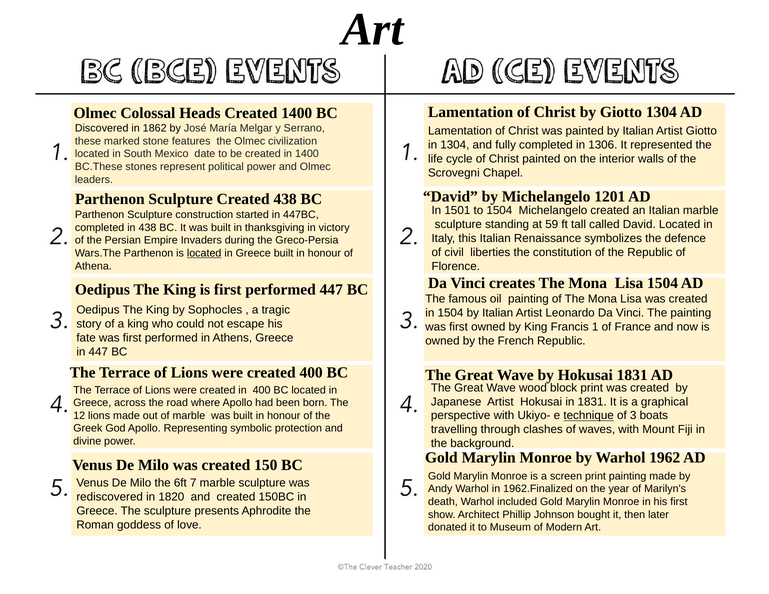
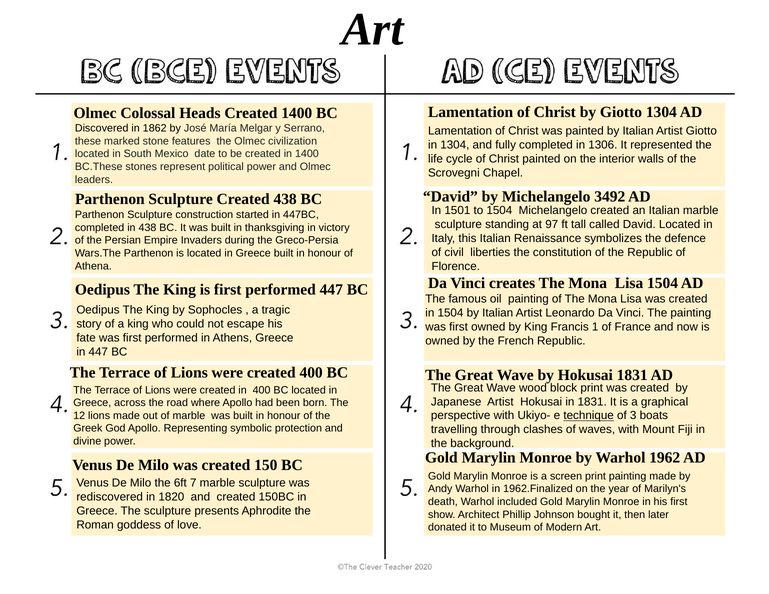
1201: 1201 -> 3492
59: 59 -> 97
located at (204, 253) underline: present -> none
